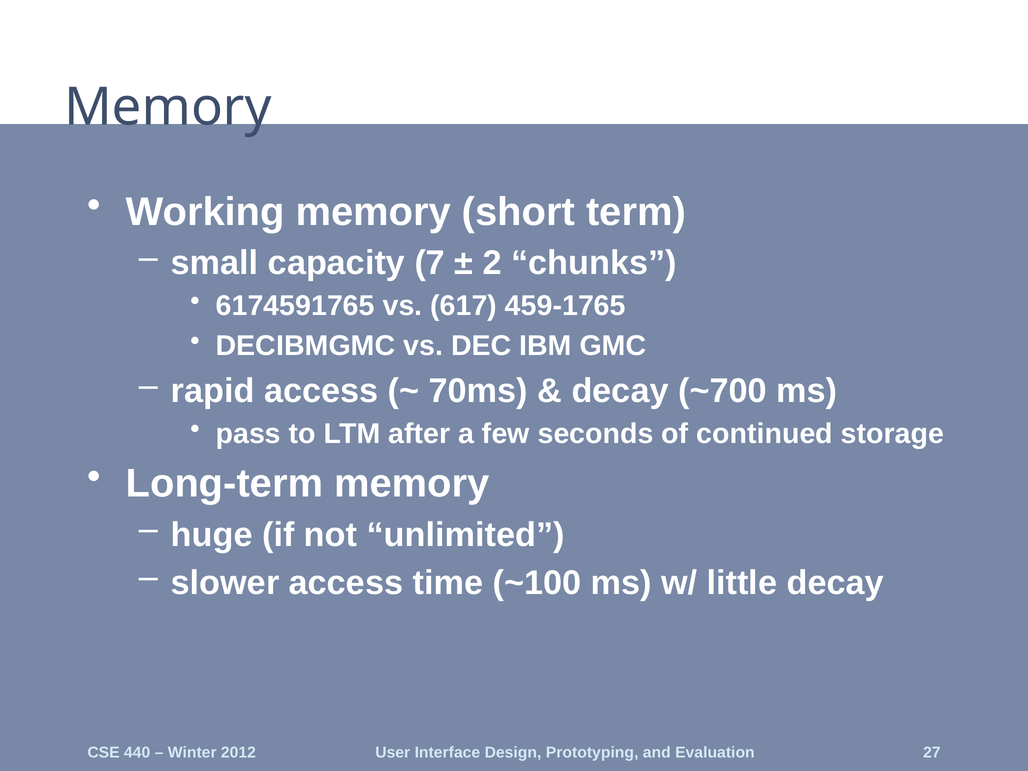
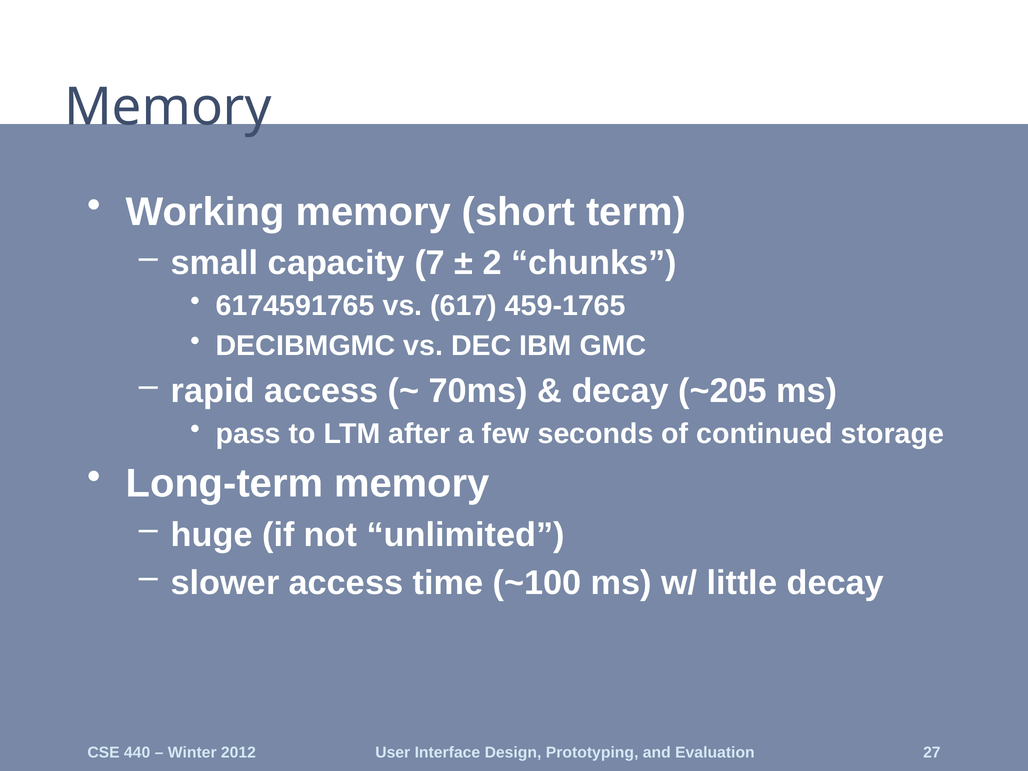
~700: ~700 -> ~205
